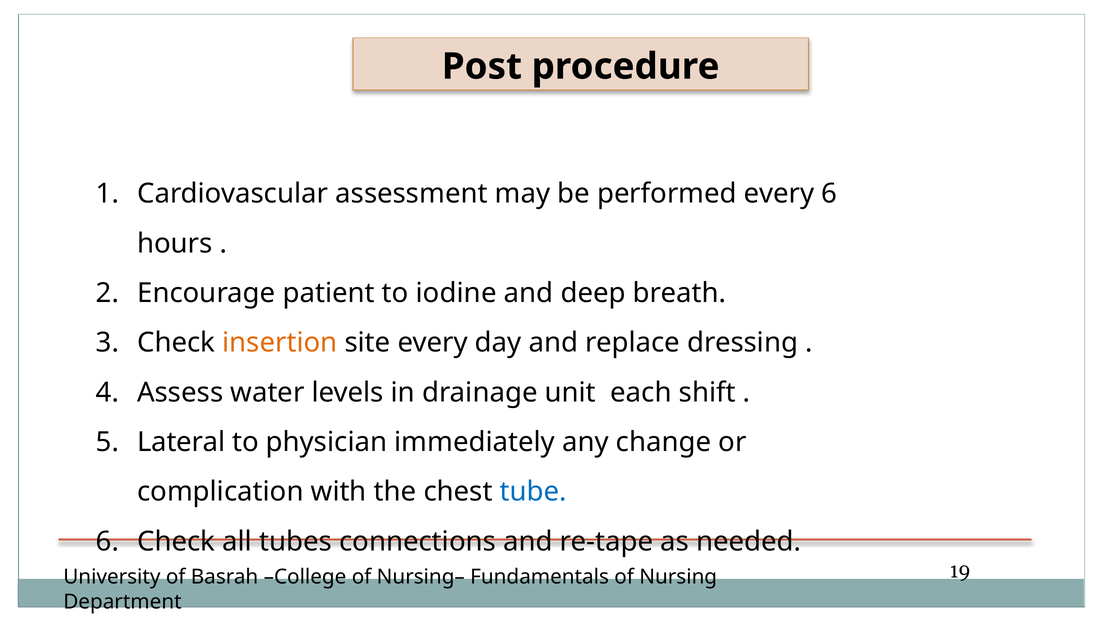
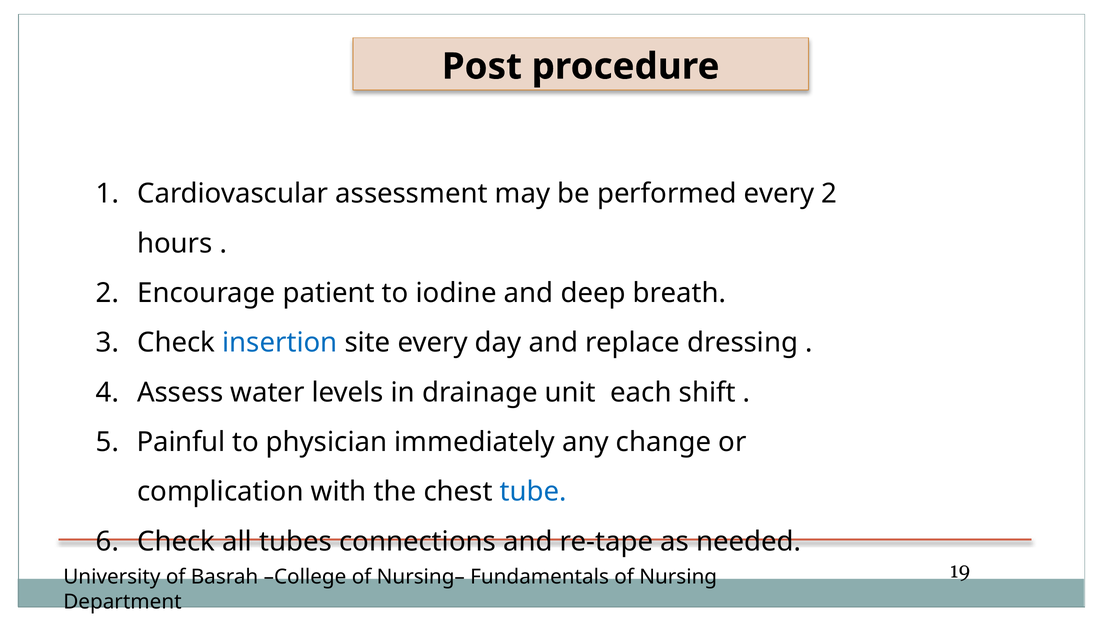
every 6: 6 -> 2
insertion colour: orange -> blue
Lateral: Lateral -> Painful
